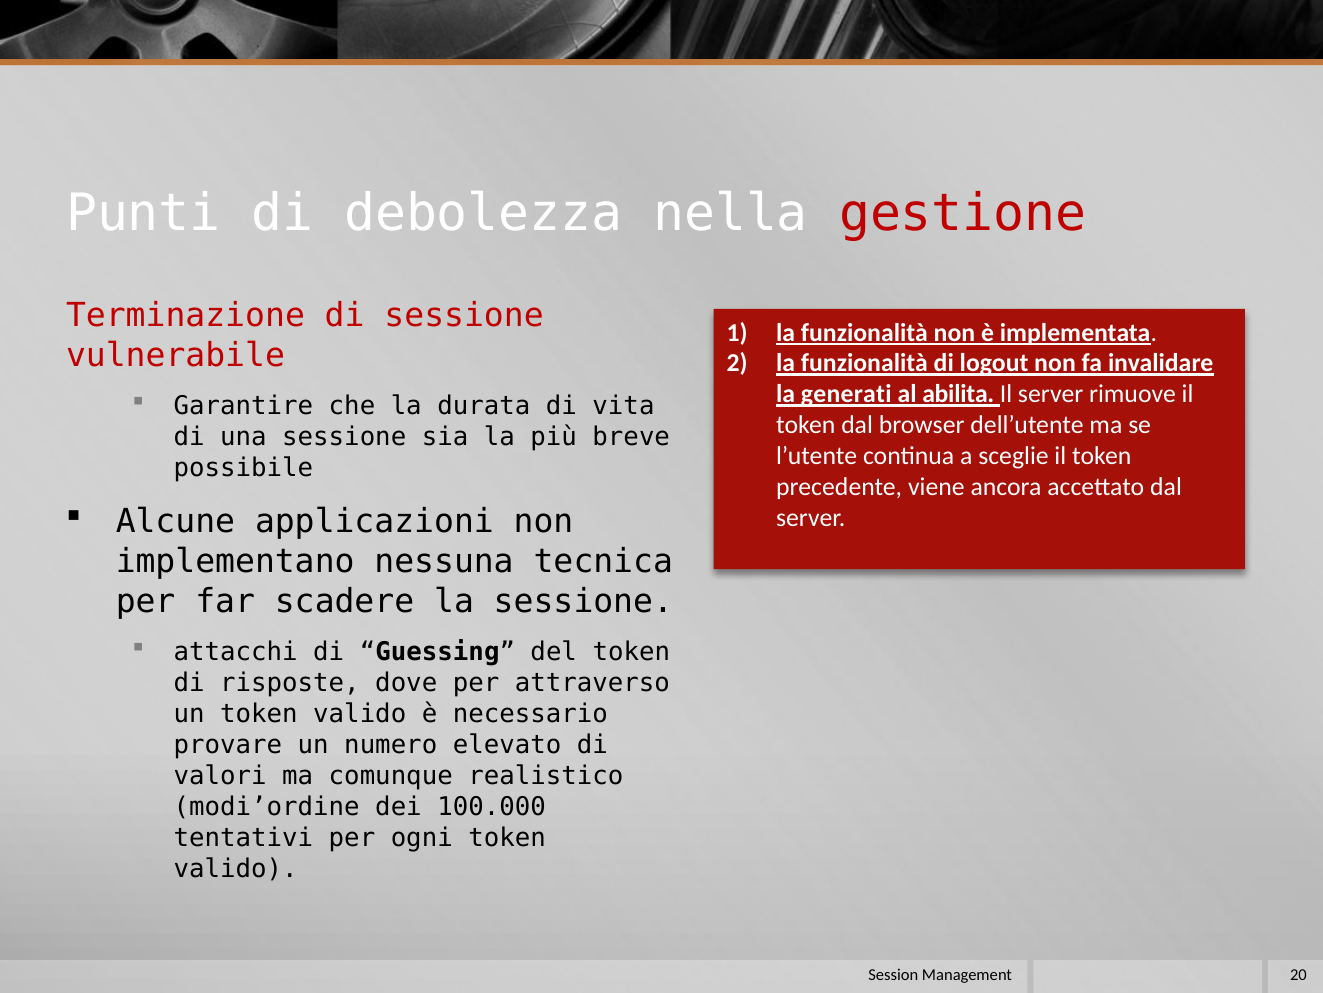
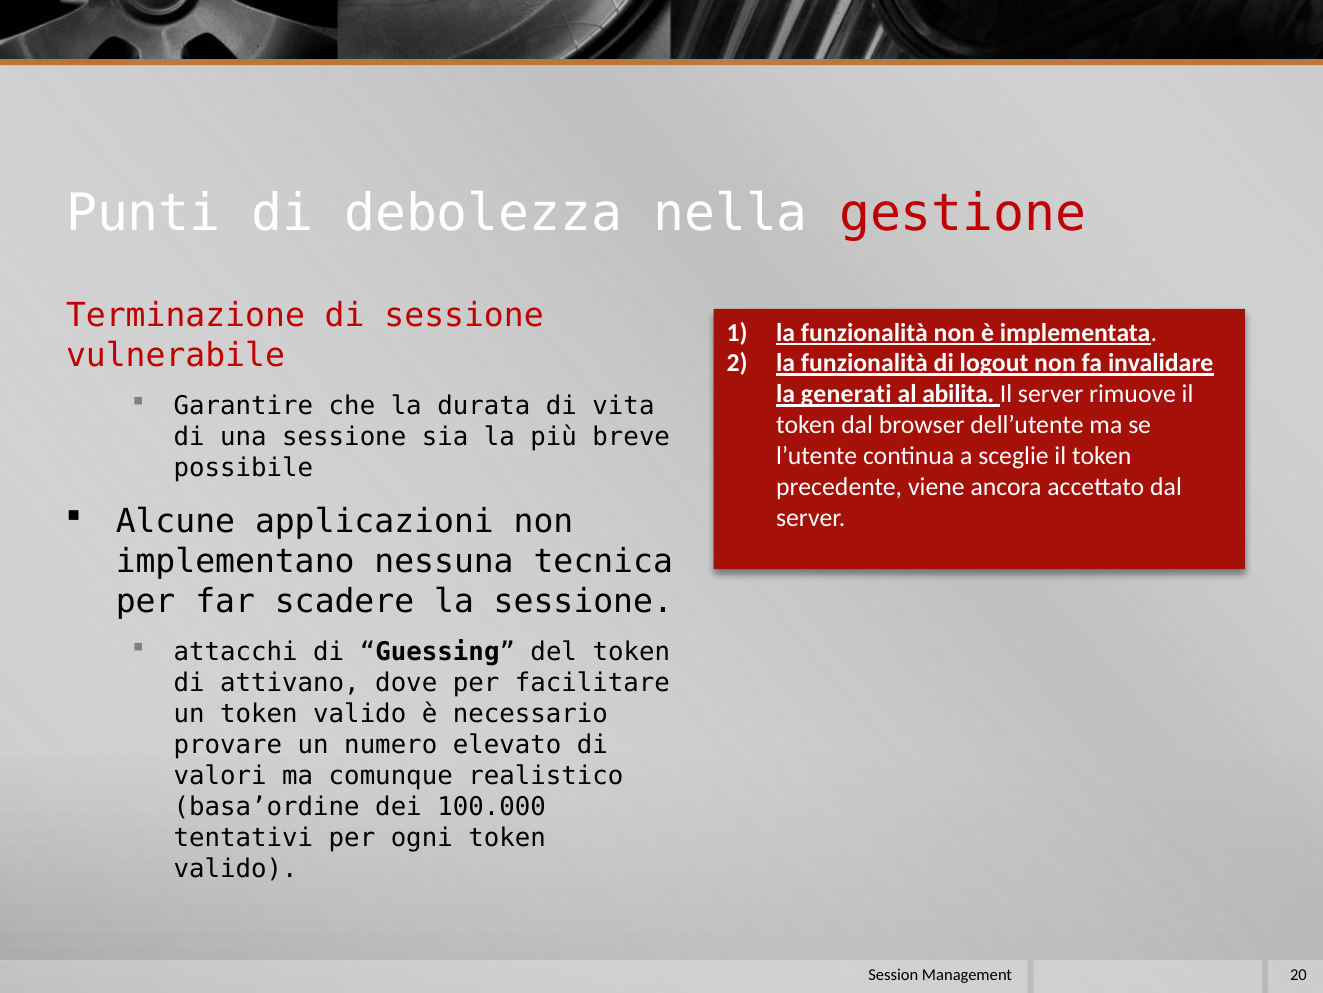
risposte: risposte -> attivano
attraverso: attraverso -> facilitare
modi’ordine: modi’ordine -> basa’ordine
